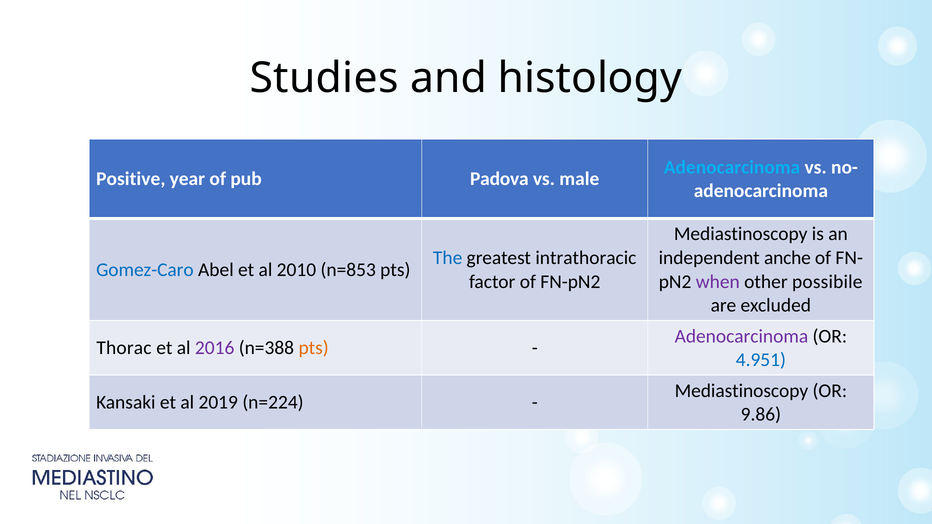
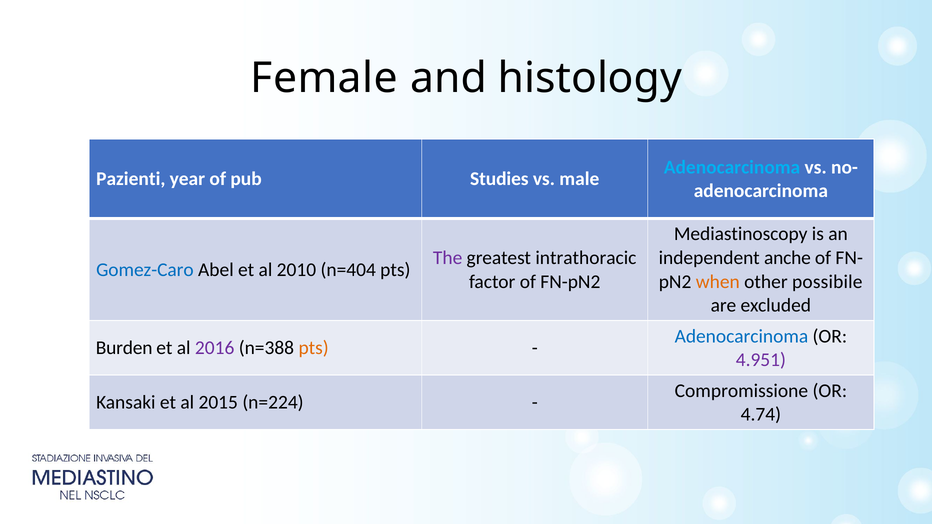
Studies: Studies -> Female
Positive: Positive -> Pazienti
Padova: Padova -> Studies
The colour: blue -> purple
n=853: n=853 -> n=404
when colour: purple -> orange
Adenocarcinoma at (741, 336) colour: purple -> blue
Thorac: Thorac -> Burden
4.951 colour: blue -> purple
Mediastinoscopy at (741, 391): Mediastinoscopy -> Compromissione
2019: 2019 -> 2015
9.86: 9.86 -> 4.74
